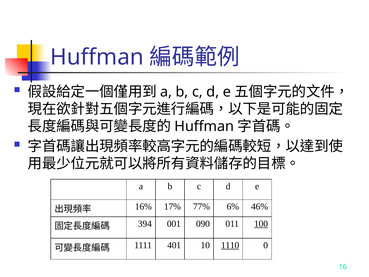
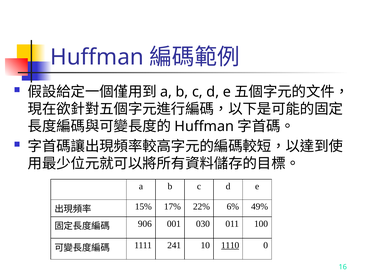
16%: 16% -> 15%
77%: 77% -> 22%
46%: 46% -> 49%
394: 394 -> 906
090: 090 -> 030
100 underline: present -> none
401: 401 -> 241
